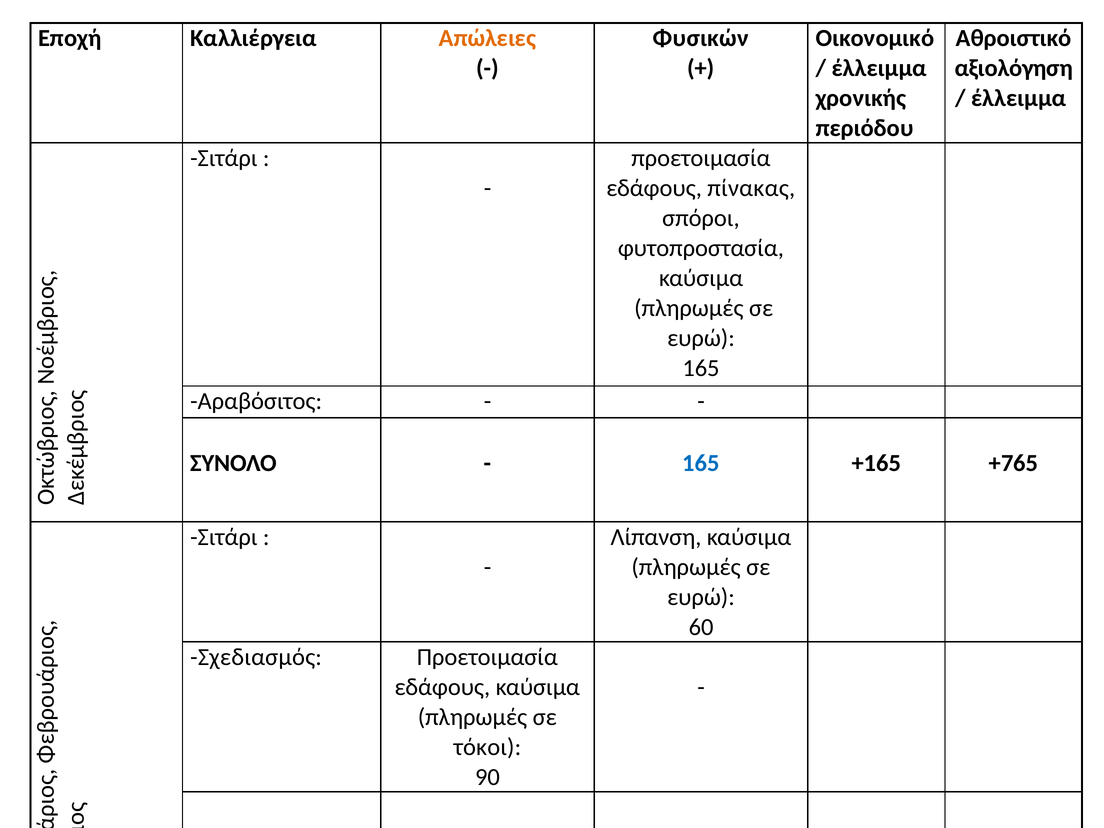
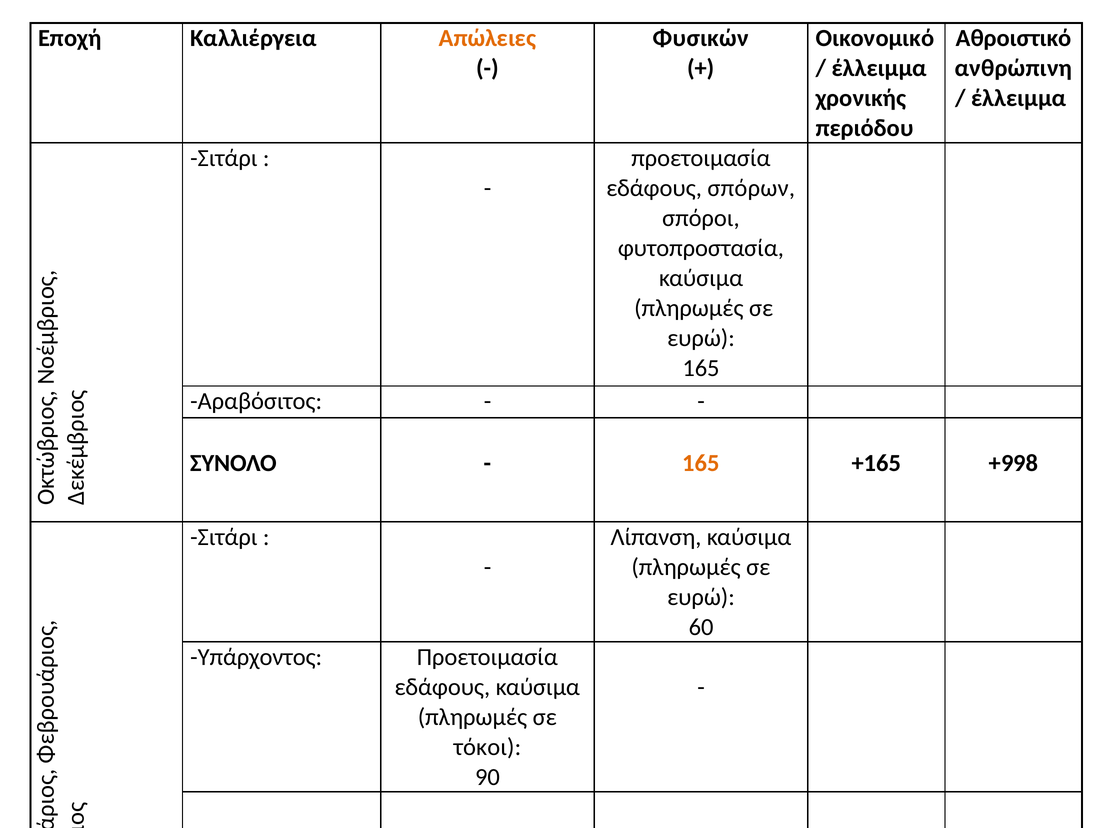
αξιολόγηση: αξιολόγηση -> ανθρώπινη
πίνακας: πίνακας -> σπόρων
165 at (701, 463) colour: blue -> orange
+765: +765 -> +998
Σχεδιασμός: Σχεδιασμός -> Υπάρχοντος
